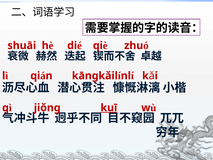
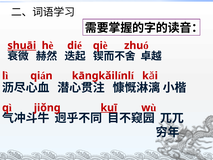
shuāi underline: none -> present
